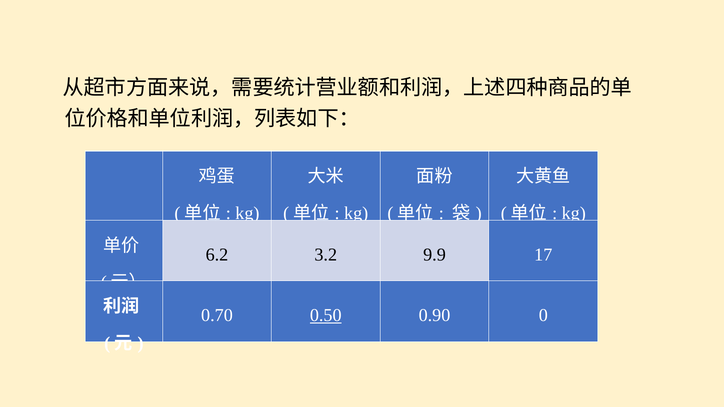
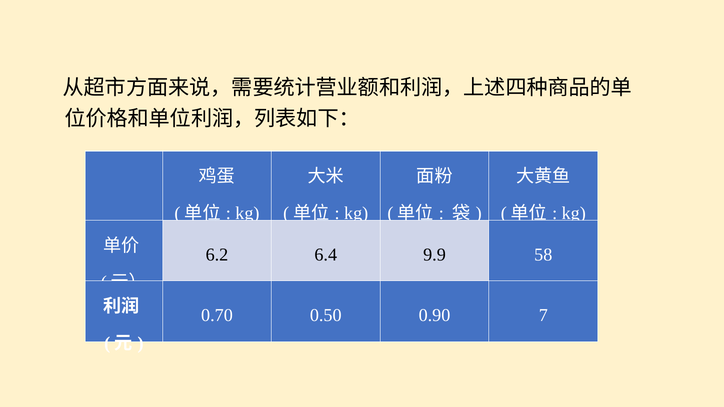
3.2: 3.2 -> 6.4
17: 17 -> 58
0.50 underline: present -> none
0: 0 -> 7
